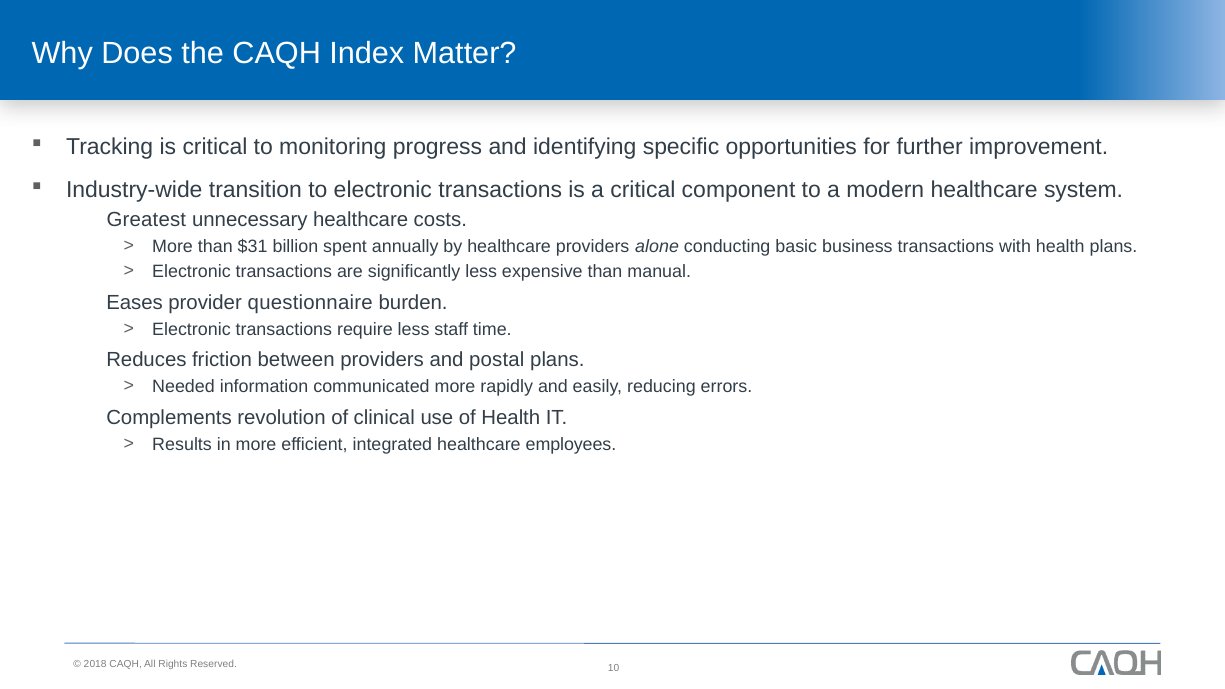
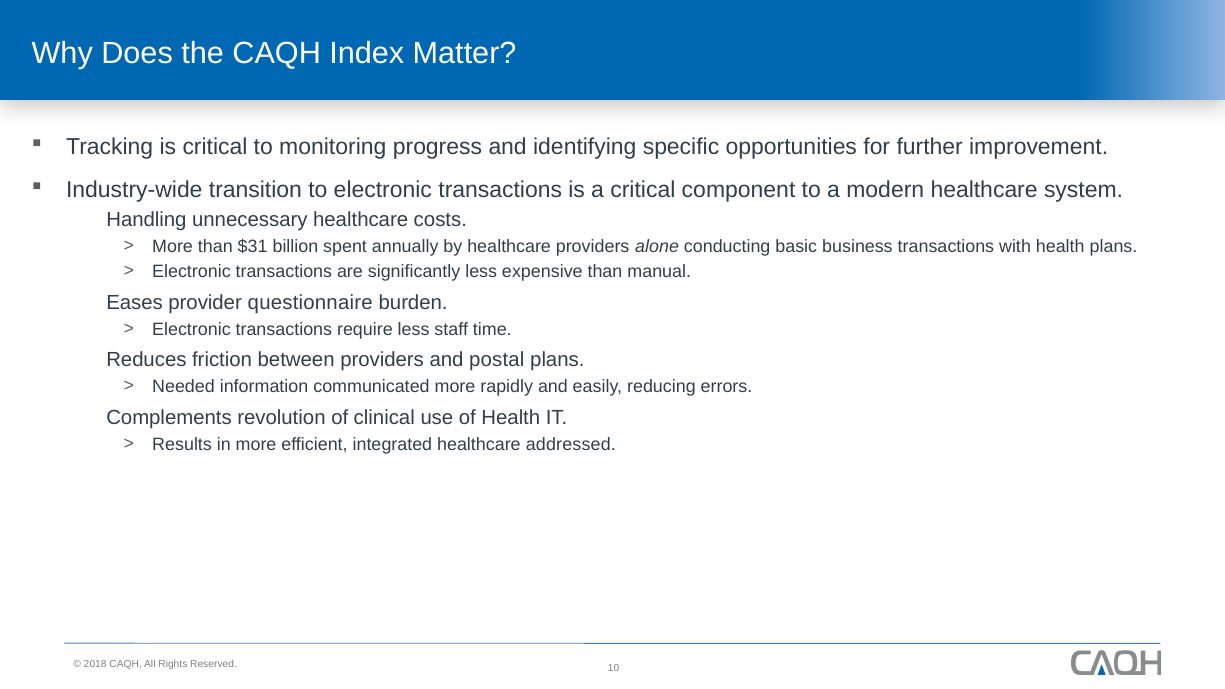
Greatest: Greatest -> Handling
employees: employees -> addressed
